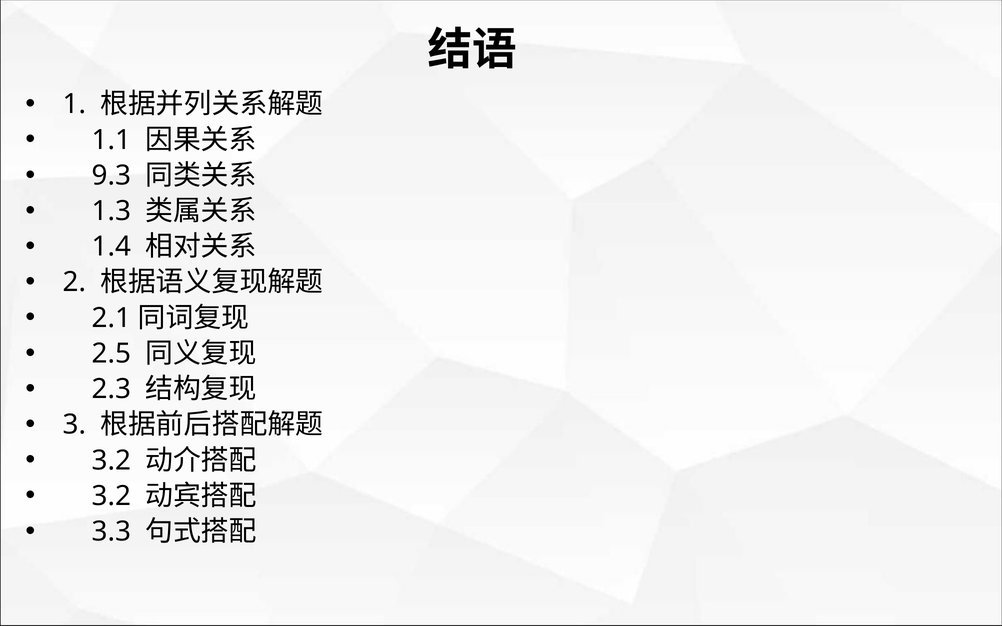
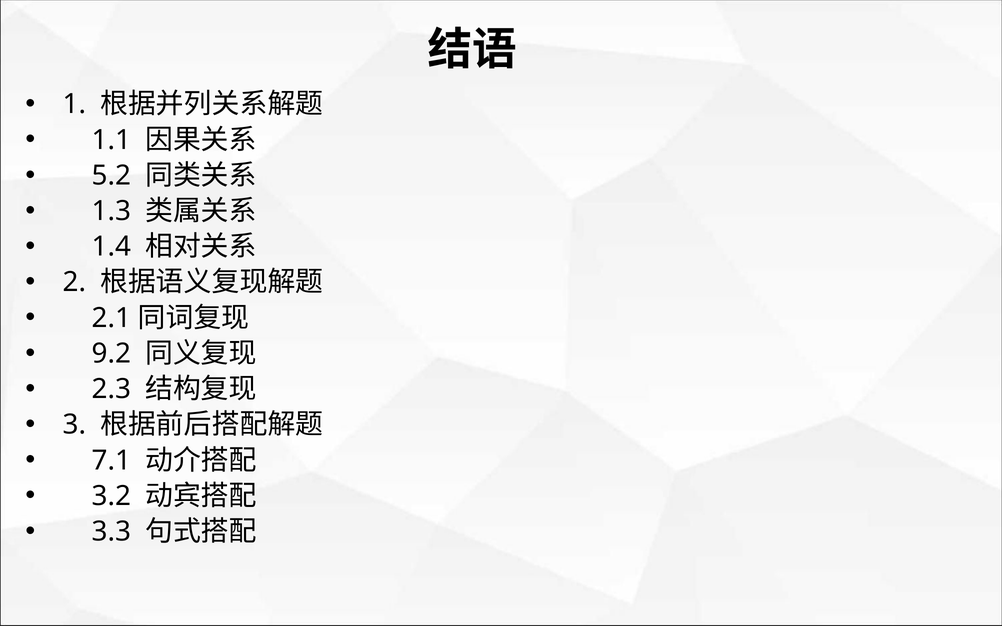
9.3: 9.3 -> 5.2
2.5: 2.5 -> 9.2
3.2 at (112, 461): 3.2 -> 7.1
